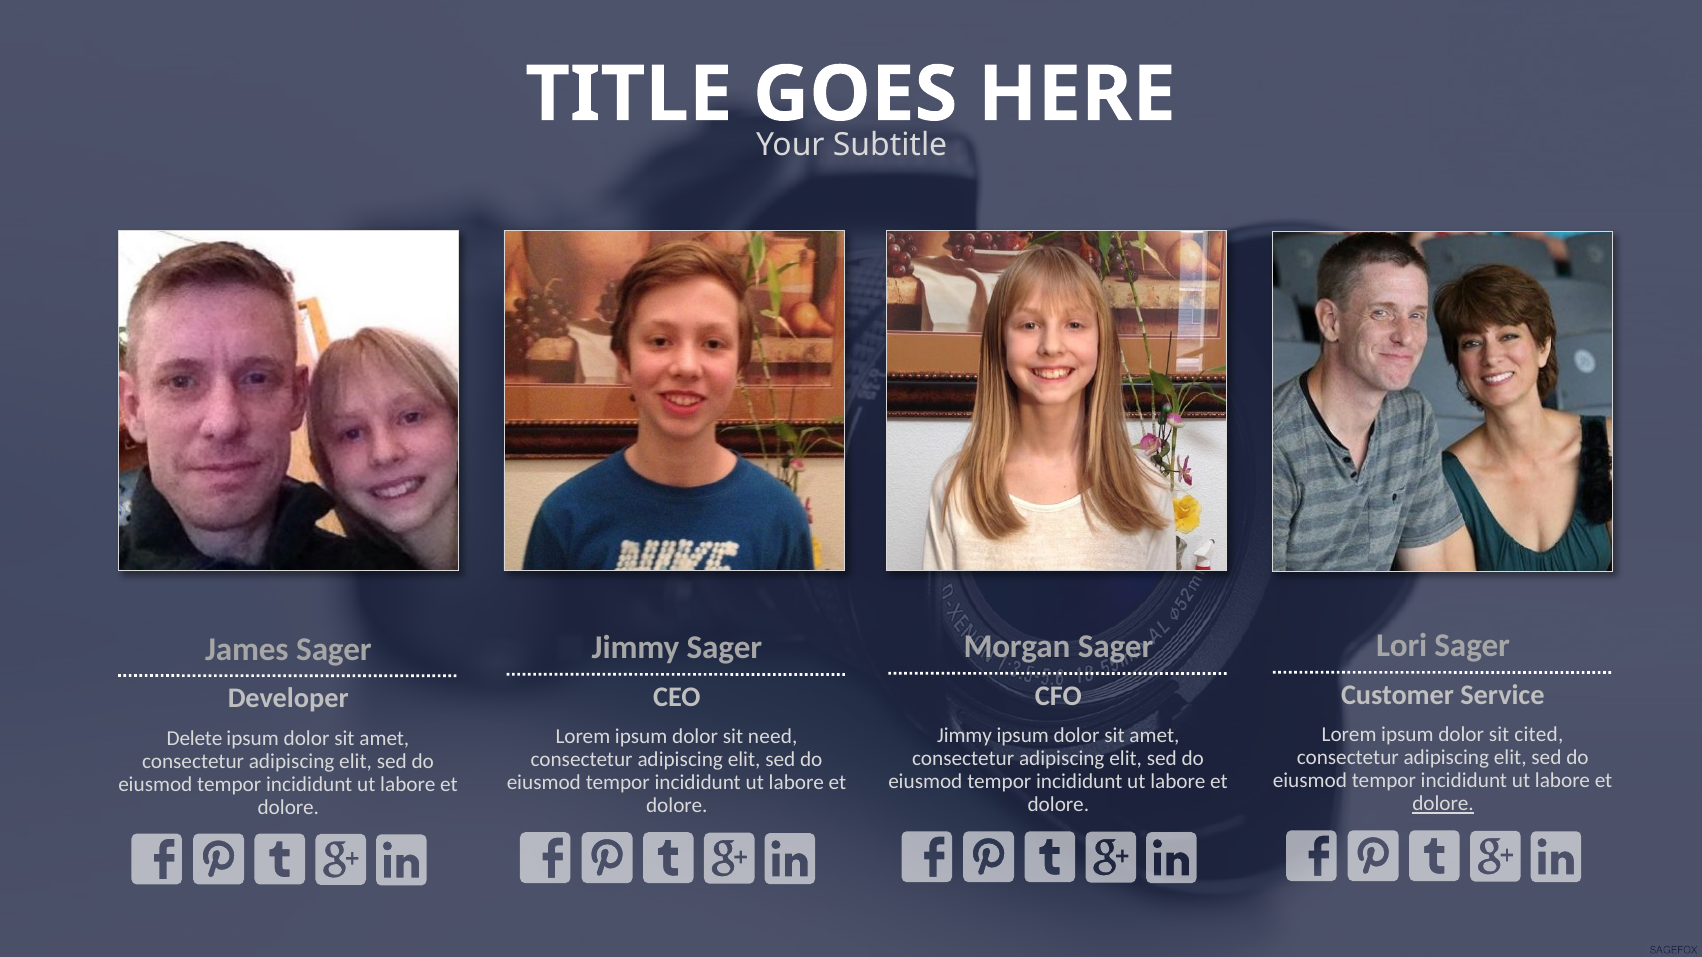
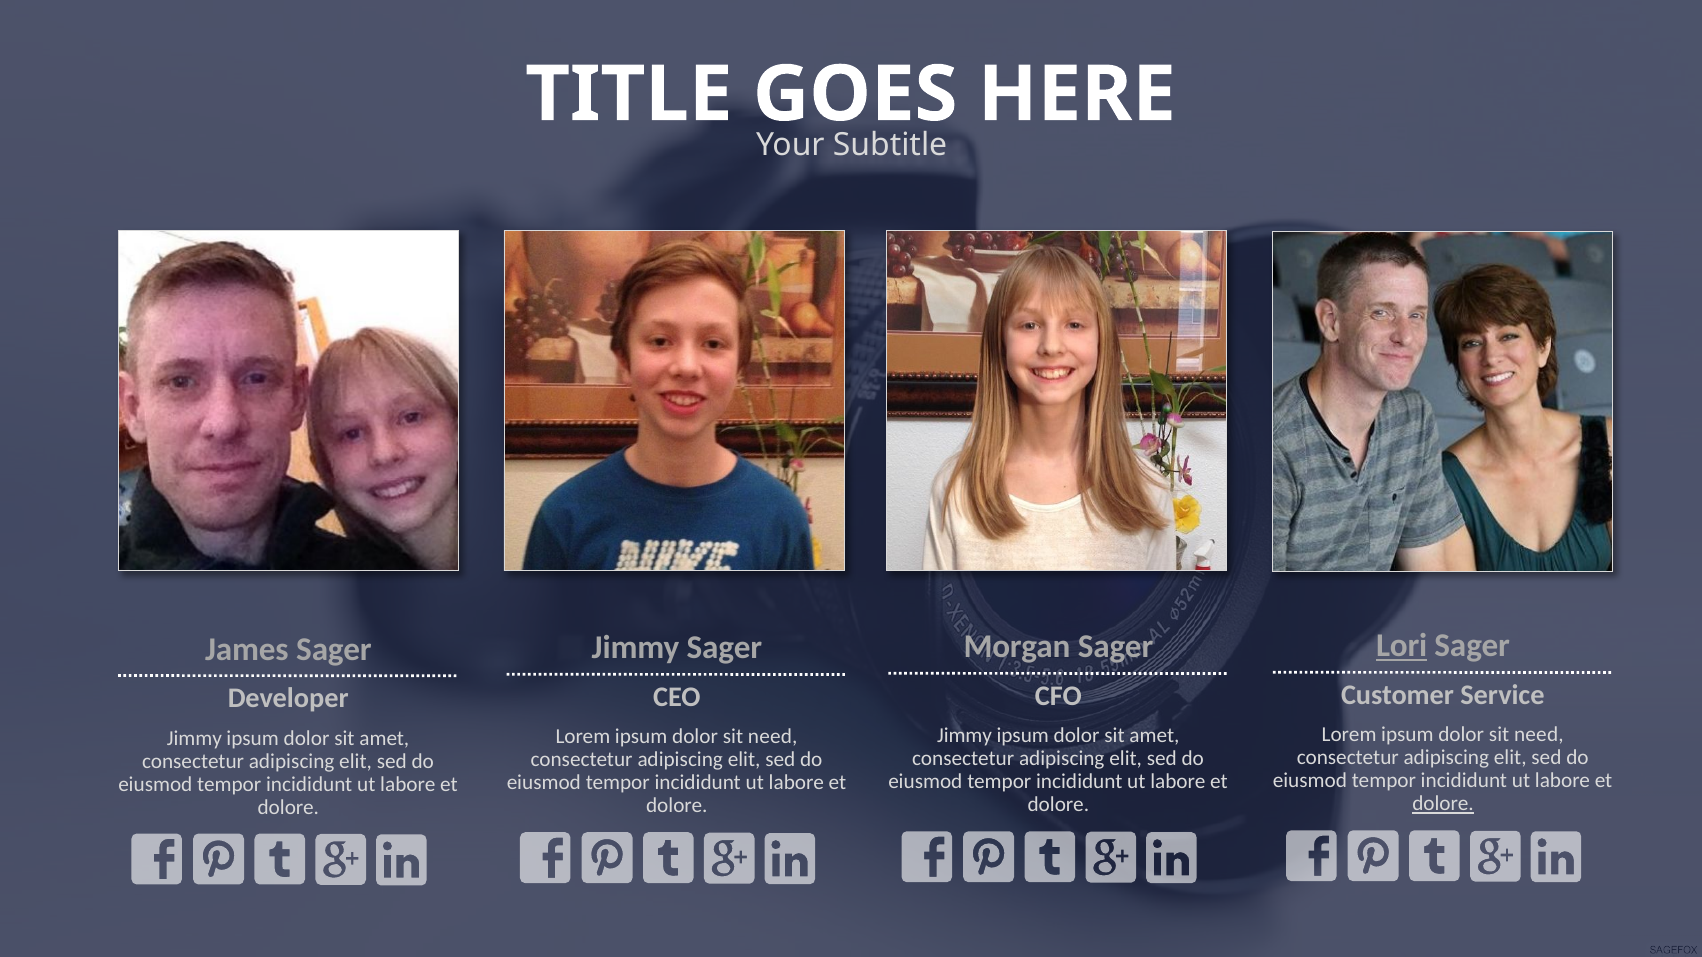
Lori underline: none -> present
cited at (1539, 735): cited -> need
Delete at (195, 738): Delete -> Jimmy
